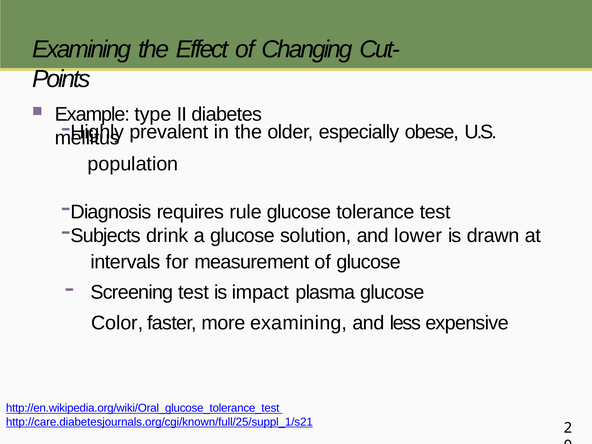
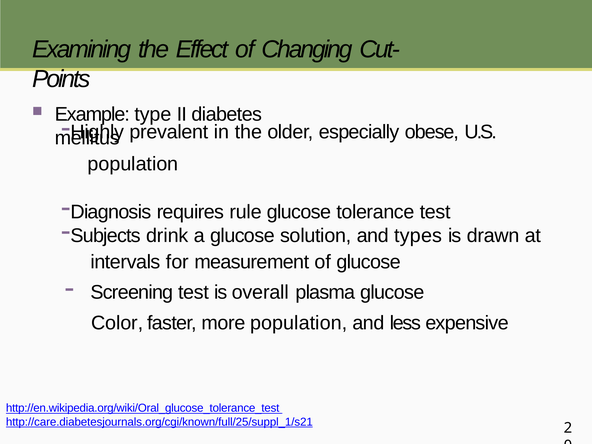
lower: lower -> types
impact: impact -> overall
more examining: examining -> population
